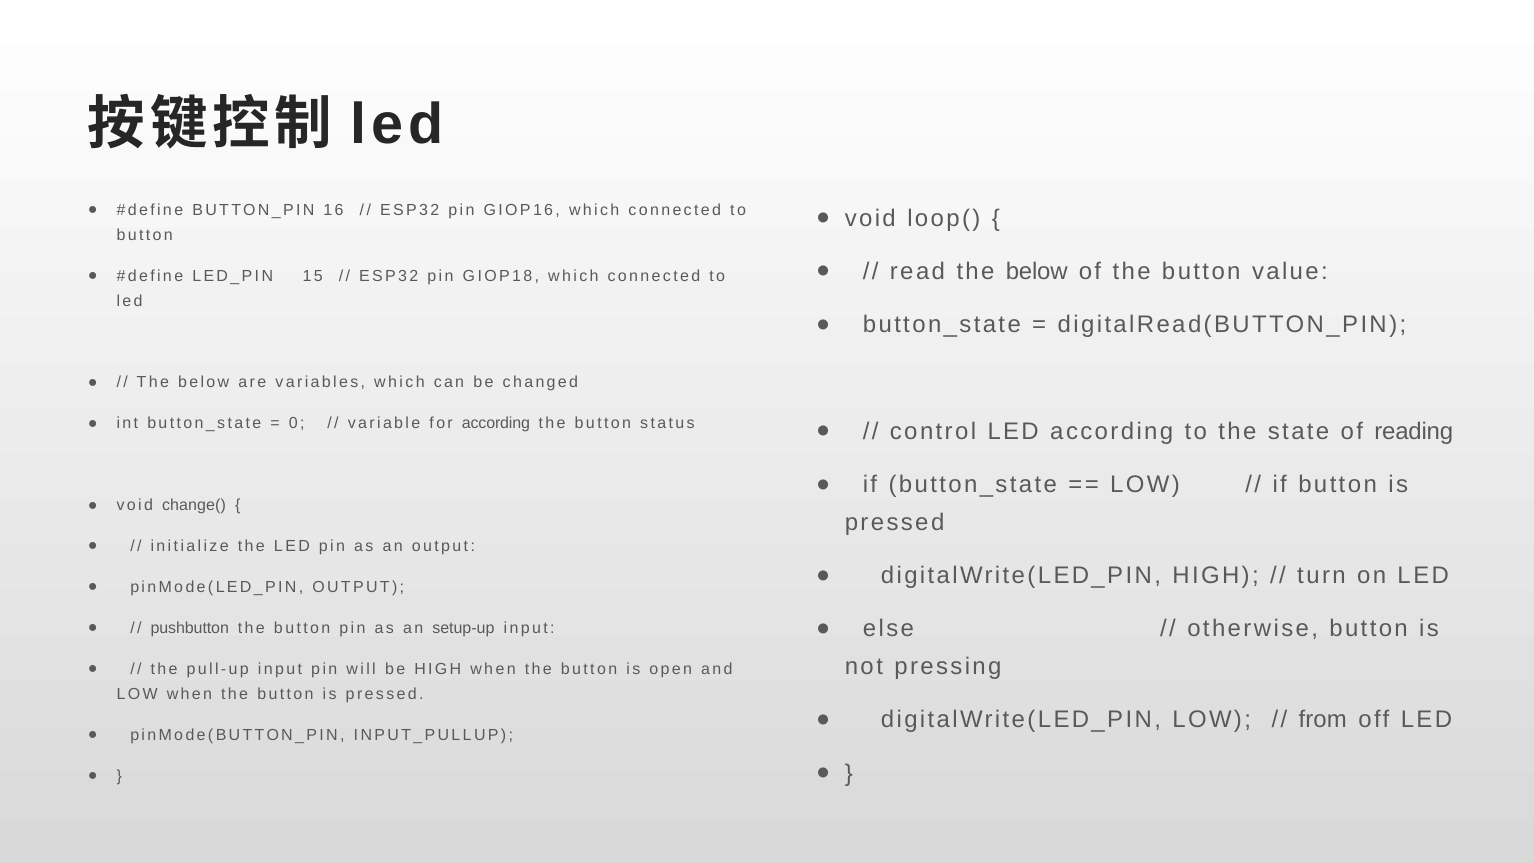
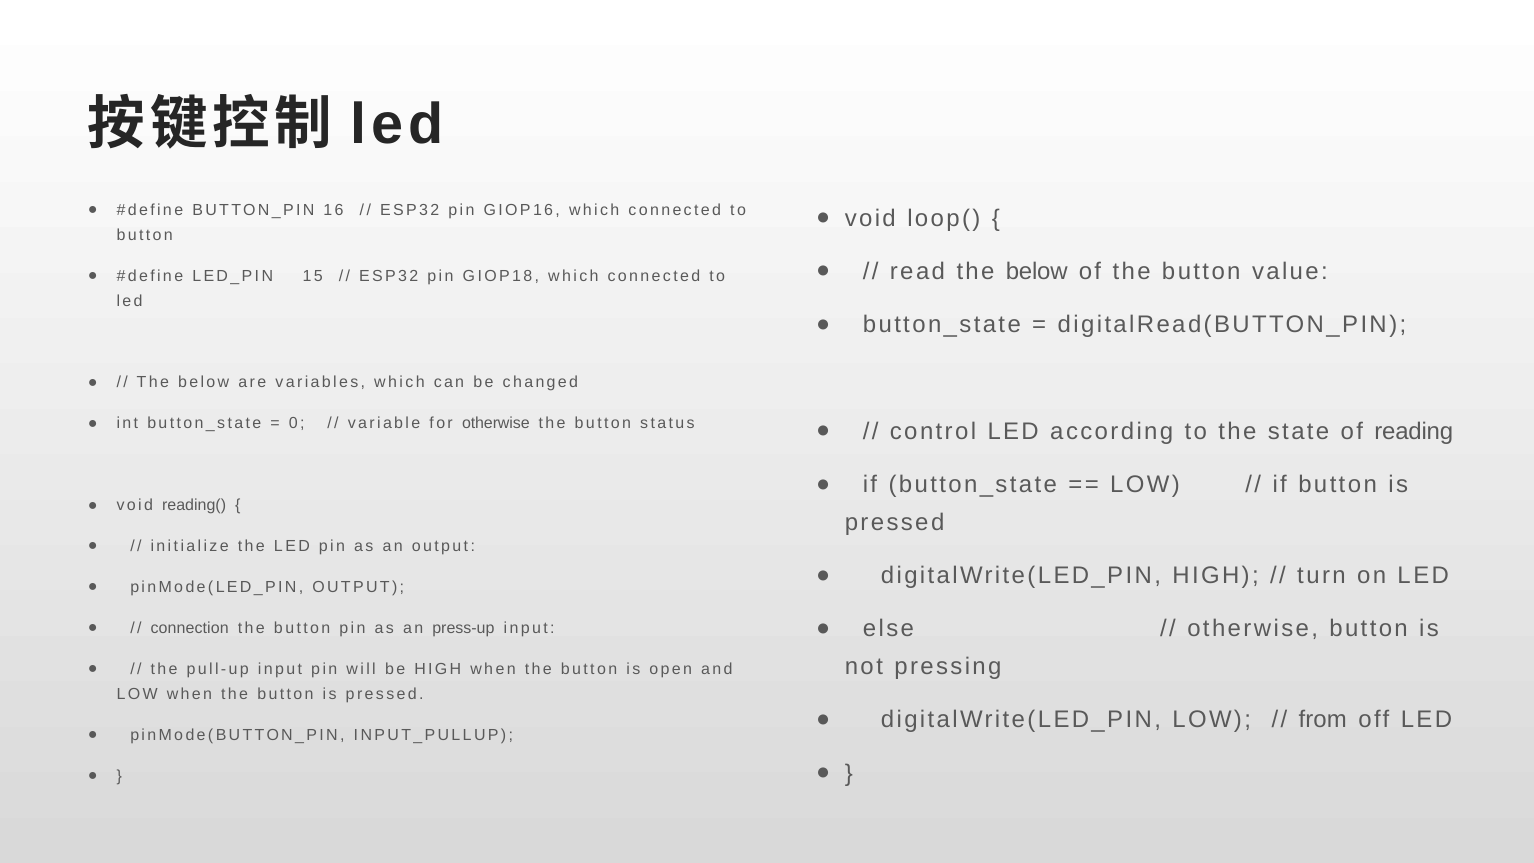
for according: according -> otherwise
change(: change( -> reading(
pushbutton: pushbutton -> connection
setup-up: setup-up -> press-up
